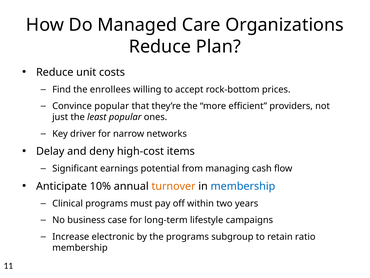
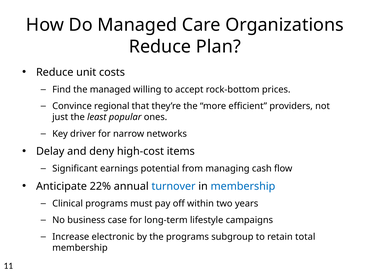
the enrollees: enrollees -> managed
Convince popular: popular -> regional
10%: 10% -> 22%
turnover colour: orange -> blue
ratio: ratio -> total
